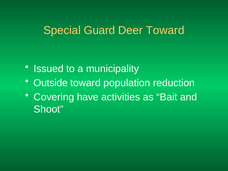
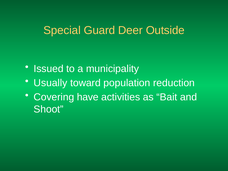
Deer Toward: Toward -> Outside
Outside: Outside -> Usually
